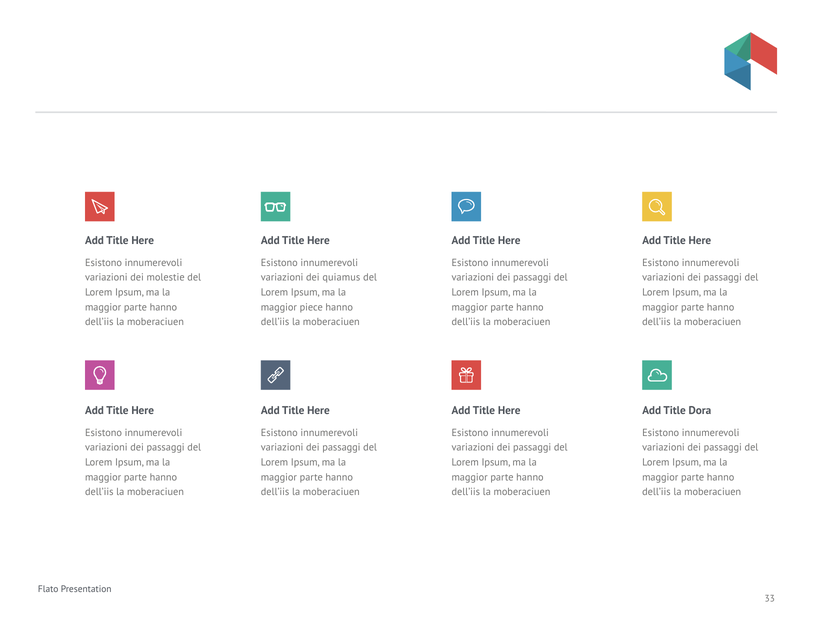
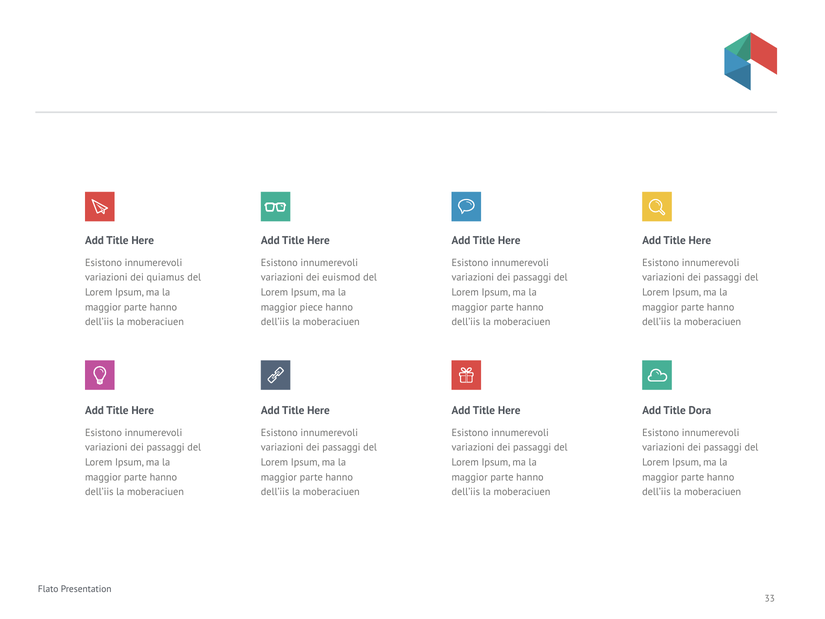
molestie: molestie -> quiamus
quiamus: quiamus -> euismod
